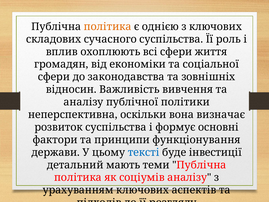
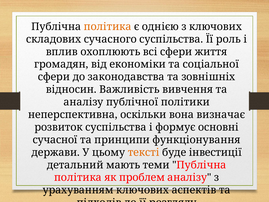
фактори: фактори -> сучасної
тексті colour: blue -> orange
соціумів: соціумів -> проблем
